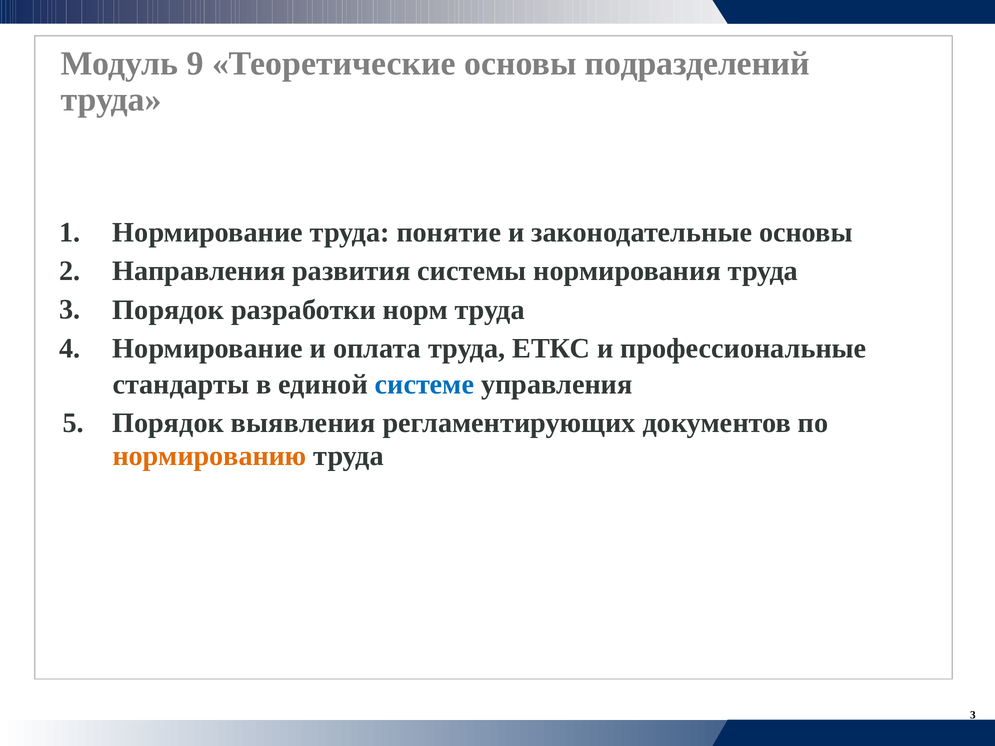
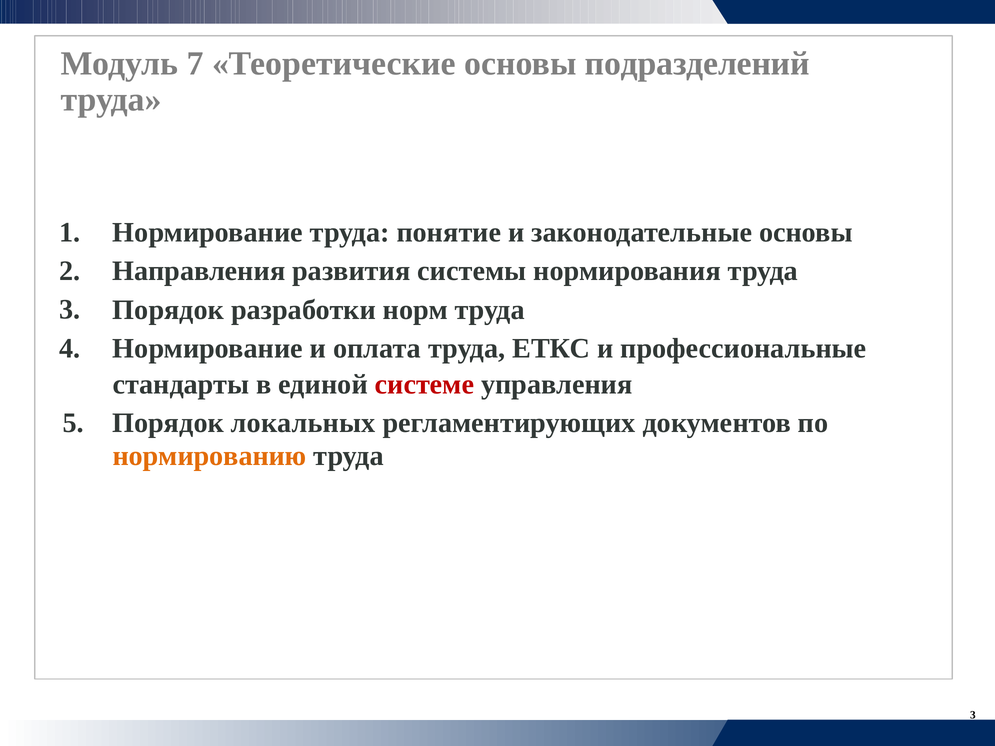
9: 9 -> 7
системе colour: blue -> red
выявления: выявления -> локальных
